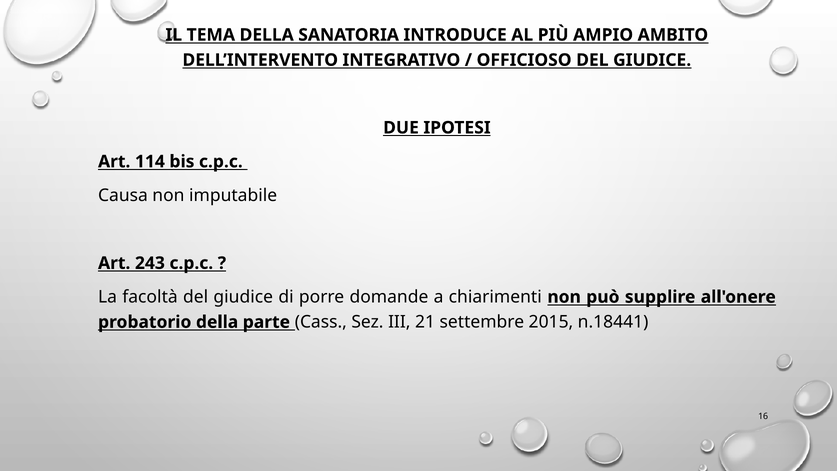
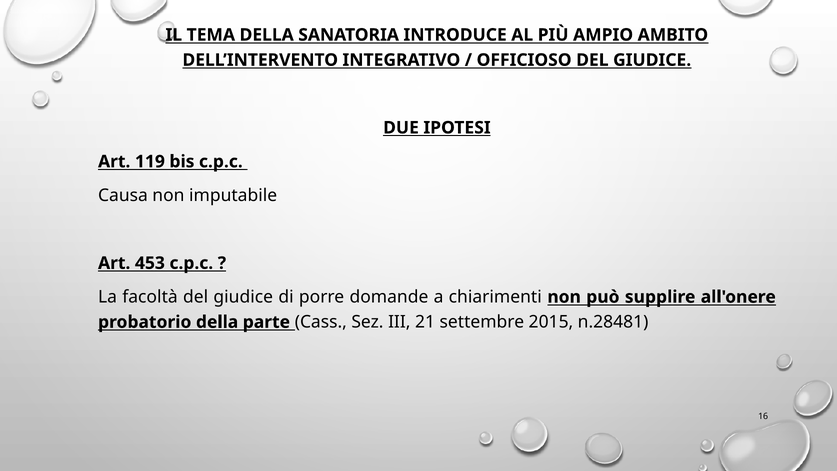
114: 114 -> 119
243: 243 -> 453
n.18441: n.18441 -> n.28481
